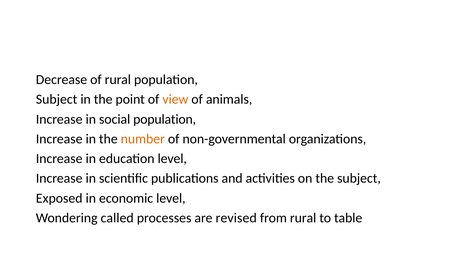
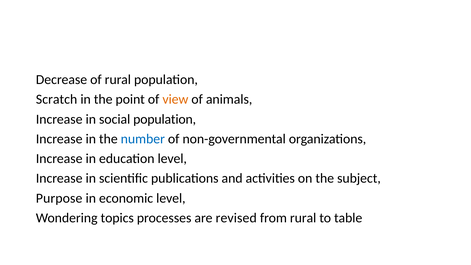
Subject at (57, 99): Subject -> Scratch
number colour: orange -> blue
Exposed: Exposed -> Purpose
called: called -> topics
